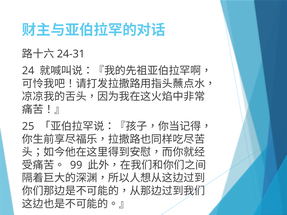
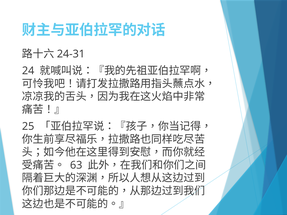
99: 99 -> 63
